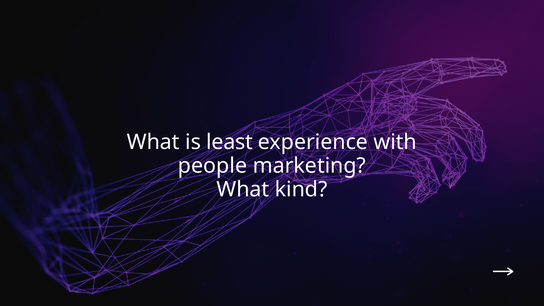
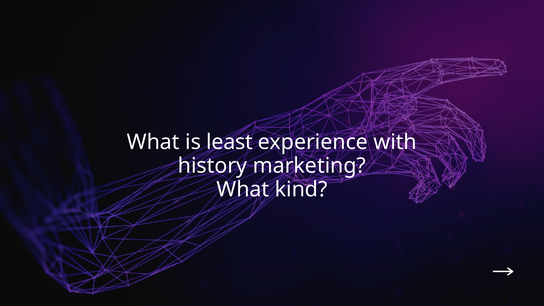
people: people -> history
